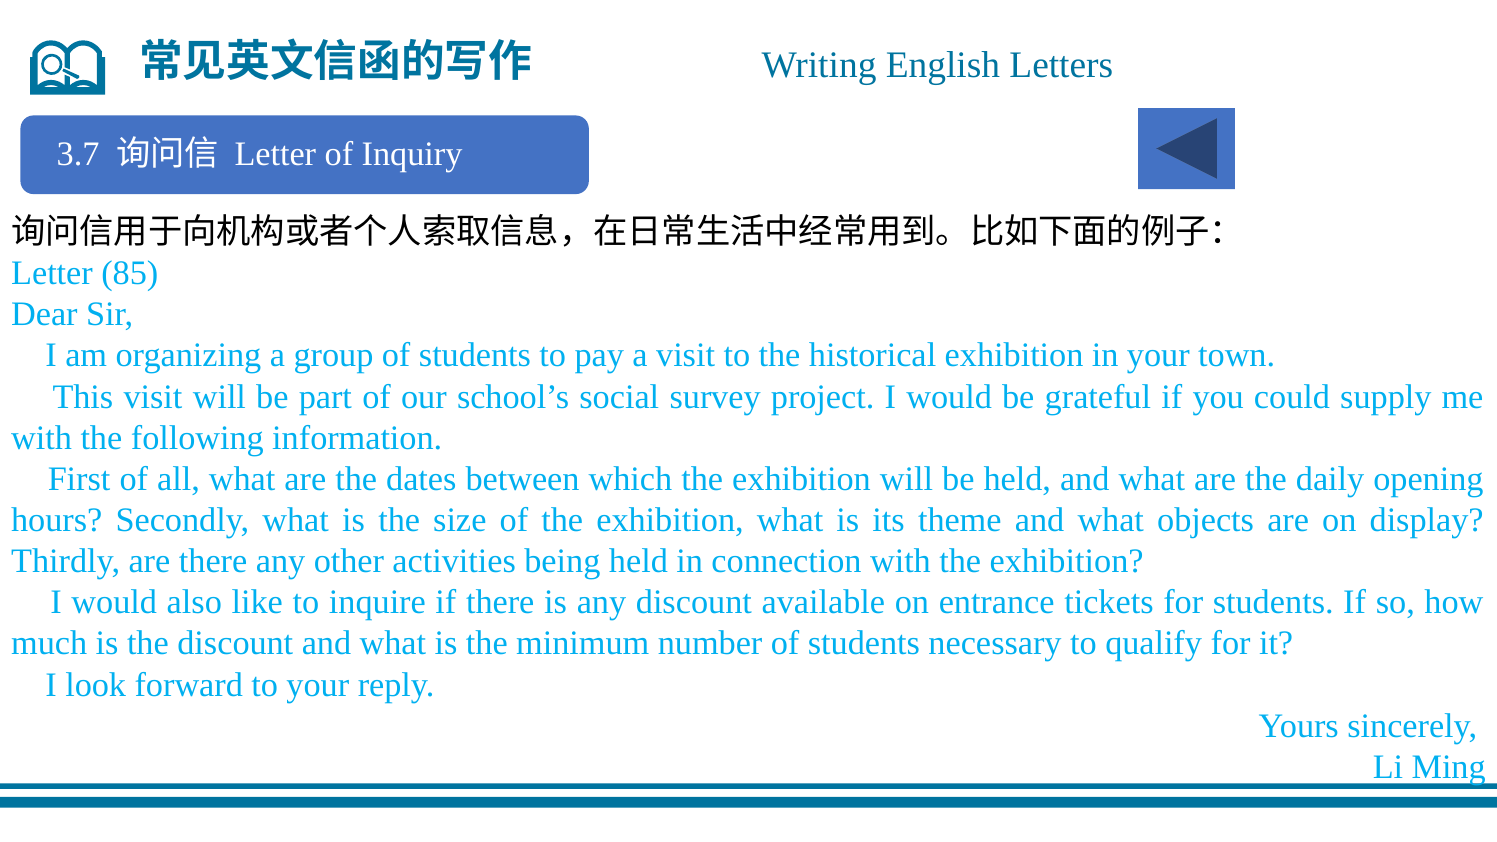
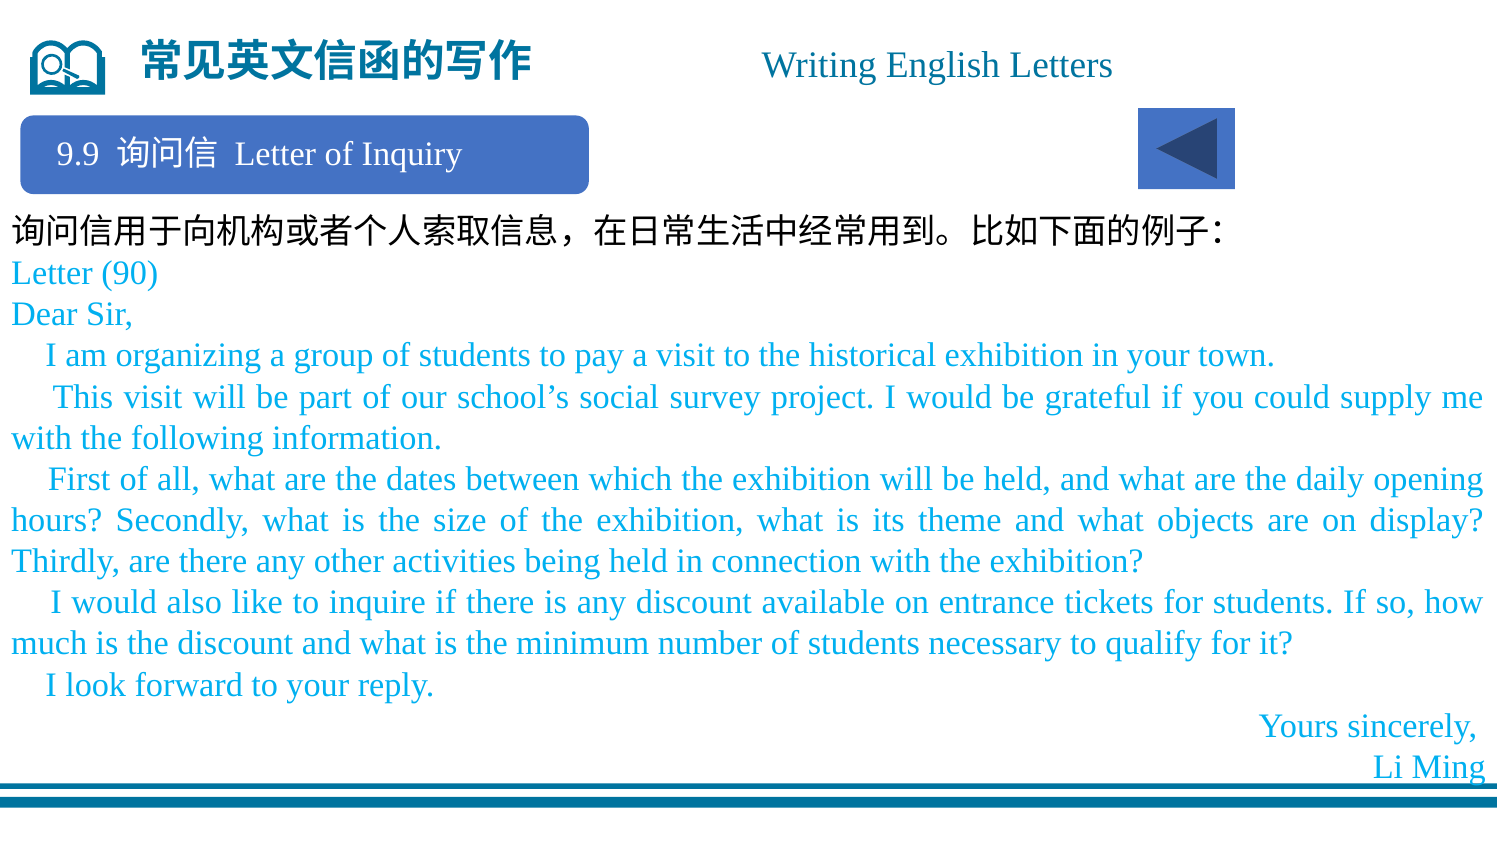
3.7: 3.7 -> 9.9
85: 85 -> 90
